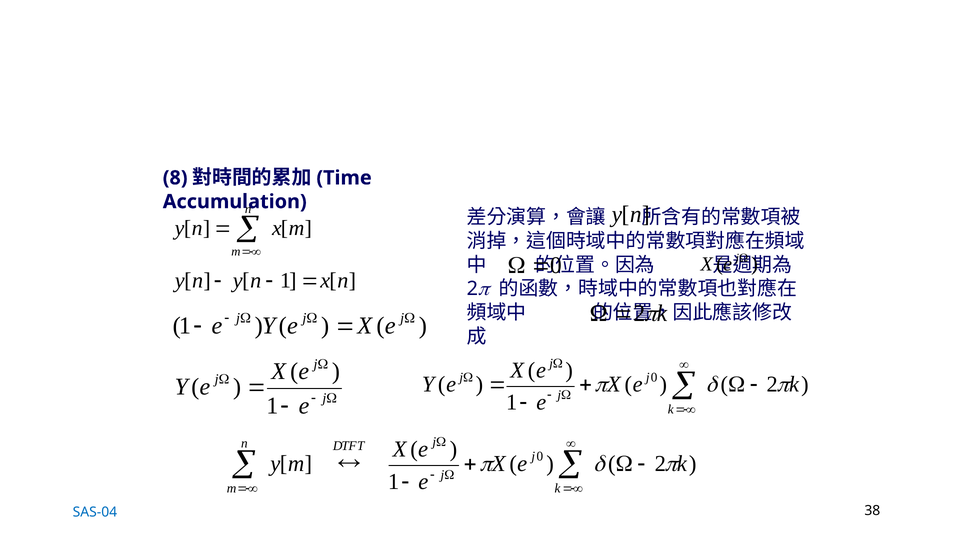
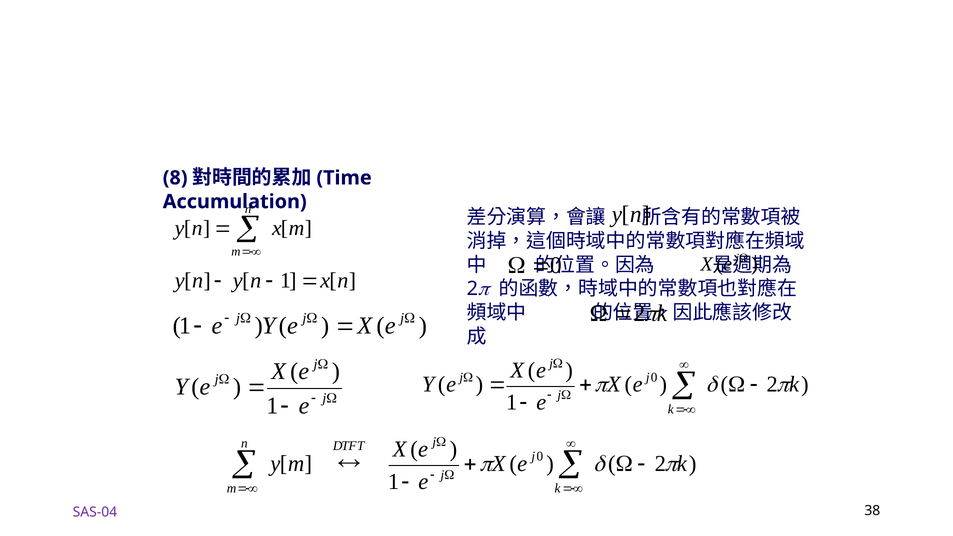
SAS-04 colour: blue -> purple
